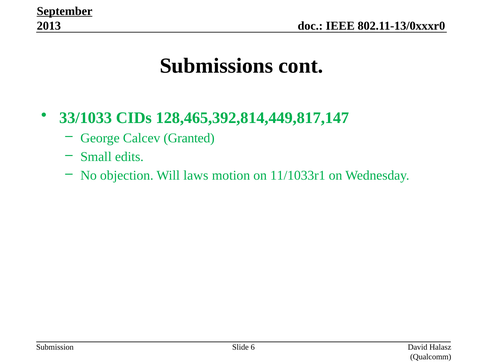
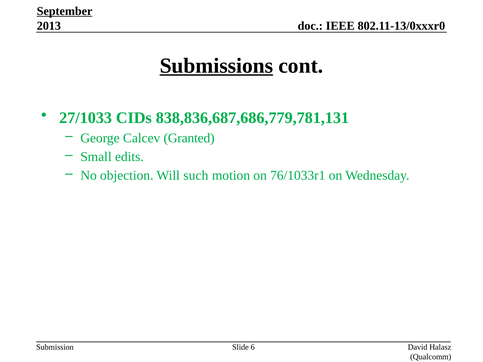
Submissions underline: none -> present
33/1033: 33/1033 -> 27/1033
128,465,392,814,449,817,147: 128,465,392,814,449,817,147 -> 838,836,687,686,779,781,131
laws: laws -> such
11/1033r1: 11/1033r1 -> 76/1033r1
